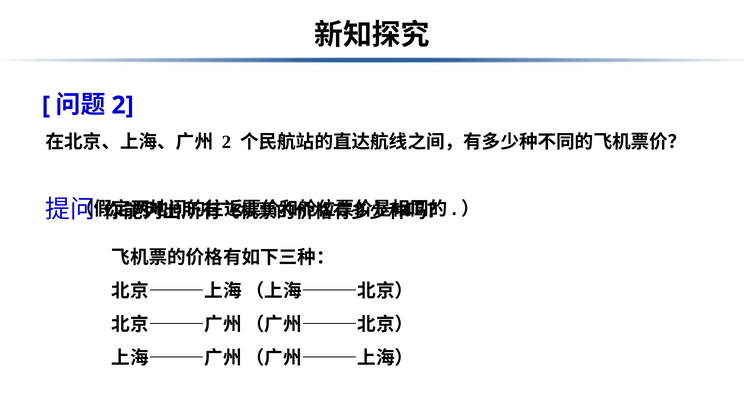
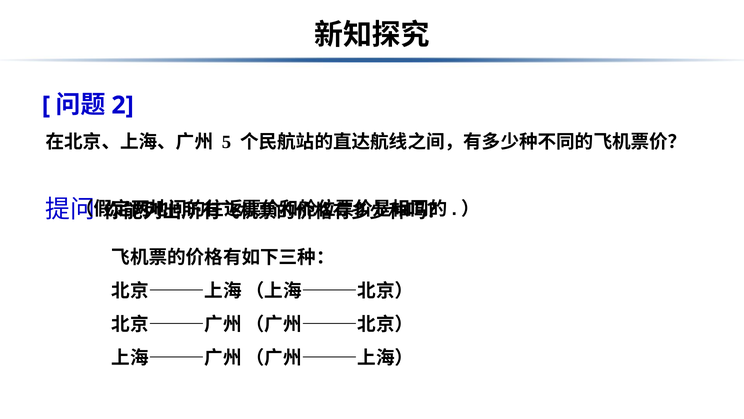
2 at (226, 142): 2 -> 5
